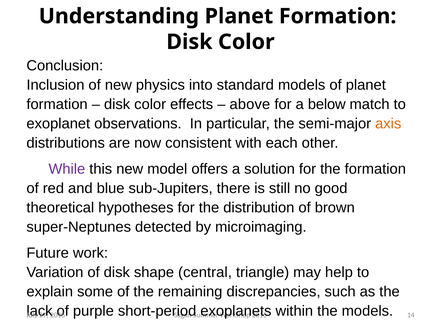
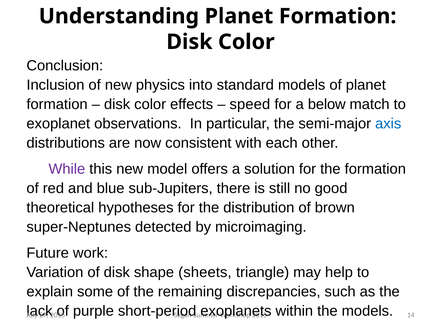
above: above -> speed
axis colour: orange -> blue
central: central -> sheets
